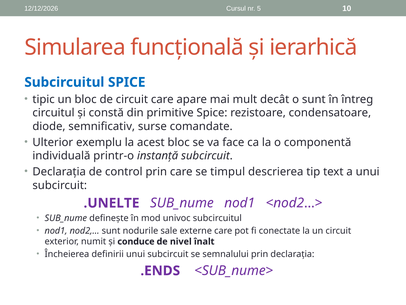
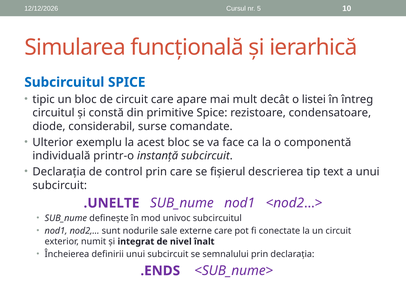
o sunt: sunt -> listei
semnificativ: semnificativ -> considerabil
timpul: timpul -> fișierul
conduce: conduce -> integrat
